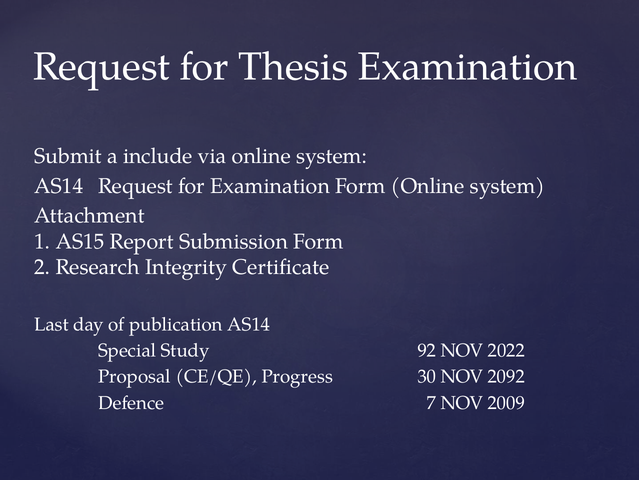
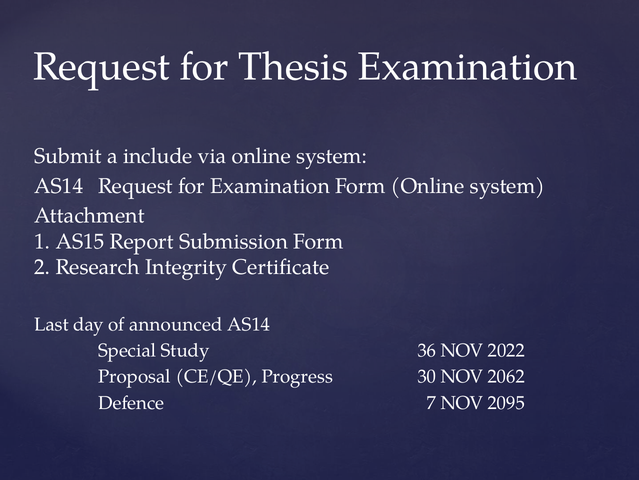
publication: publication -> announced
92: 92 -> 36
2092: 2092 -> 2062
2009: 2009 -> 2095
